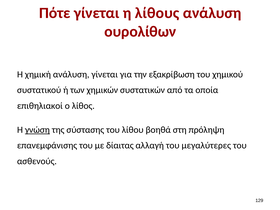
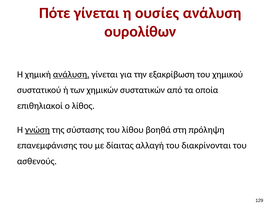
λίθους: λίθους -> ουσίες
ανάλυση at (71, 74) underline: none -> present
μεγαλύτερες: μεγαλύτερες -> διακρίνονται
